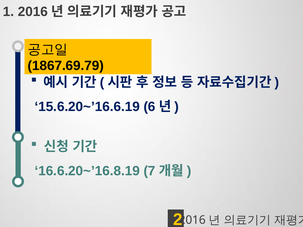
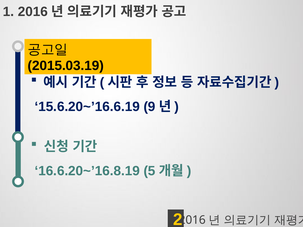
1867.69.79: 1867.69.79 -> 2015.03.19
6: 6 -> 9
7: 7 -> 5
